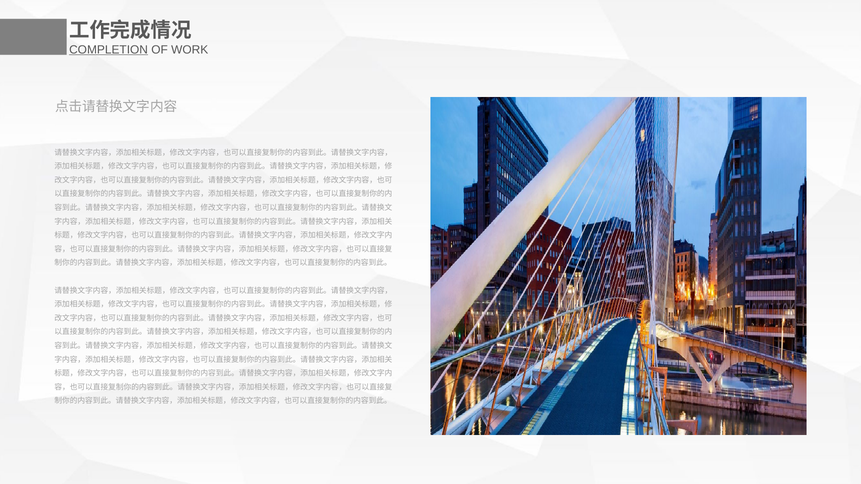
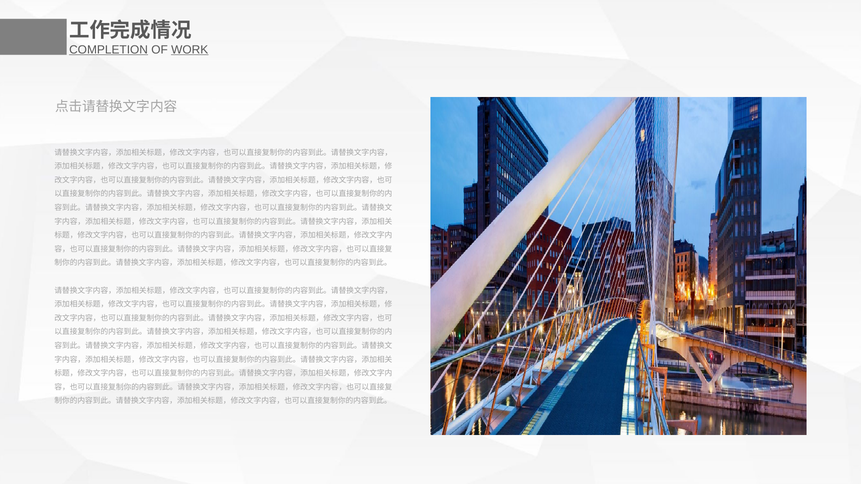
WORK underline: none -> present
